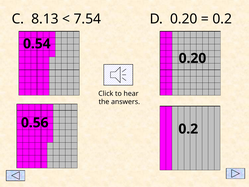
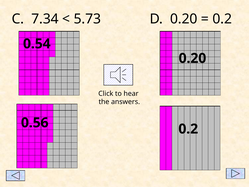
8.13: 8.13 -> 7.34
7.54: 7.54 -> 5.73
